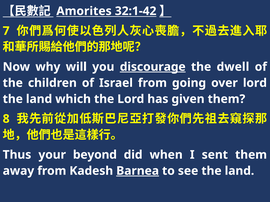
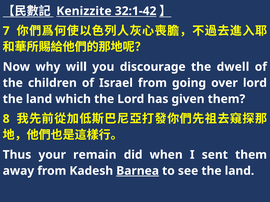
Amorites: Amorites -> Kenizzite
discourage underline: present -> none
beyond: beyond -> remain
